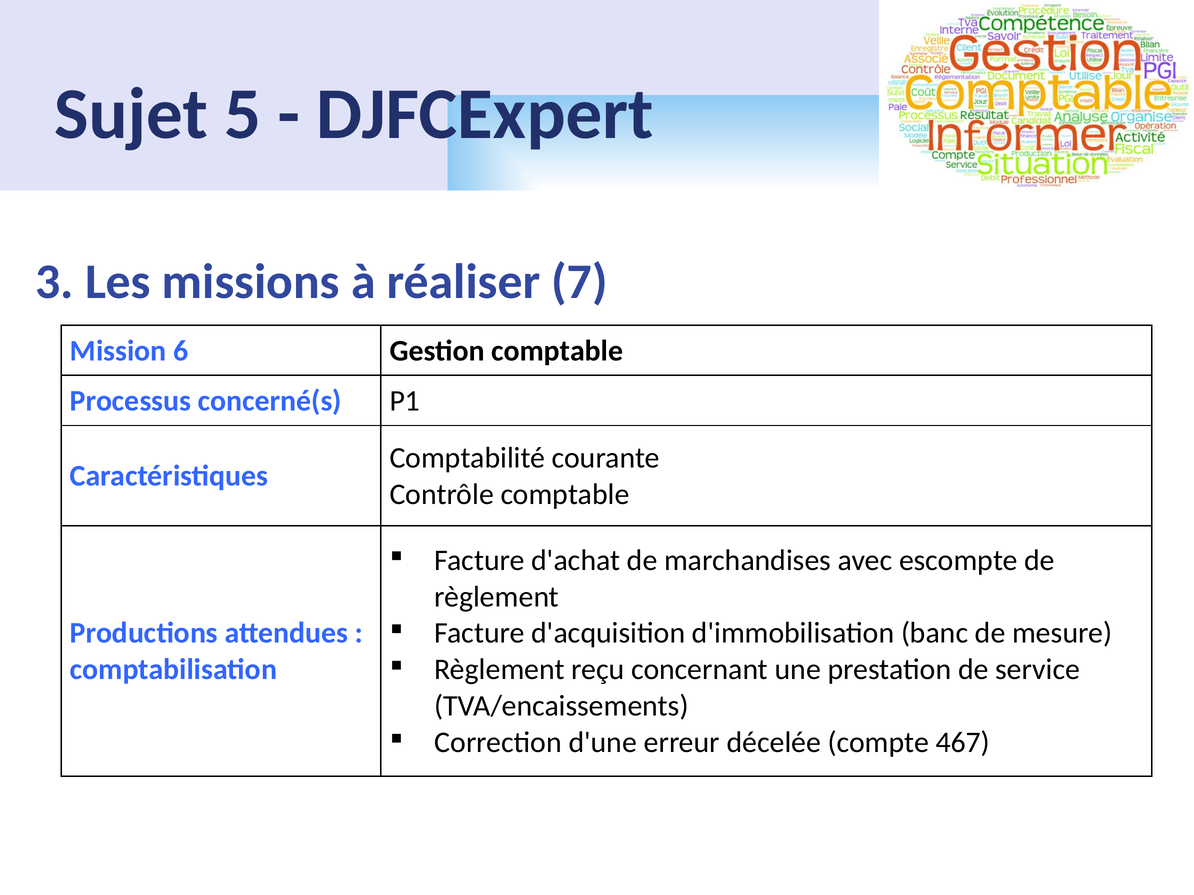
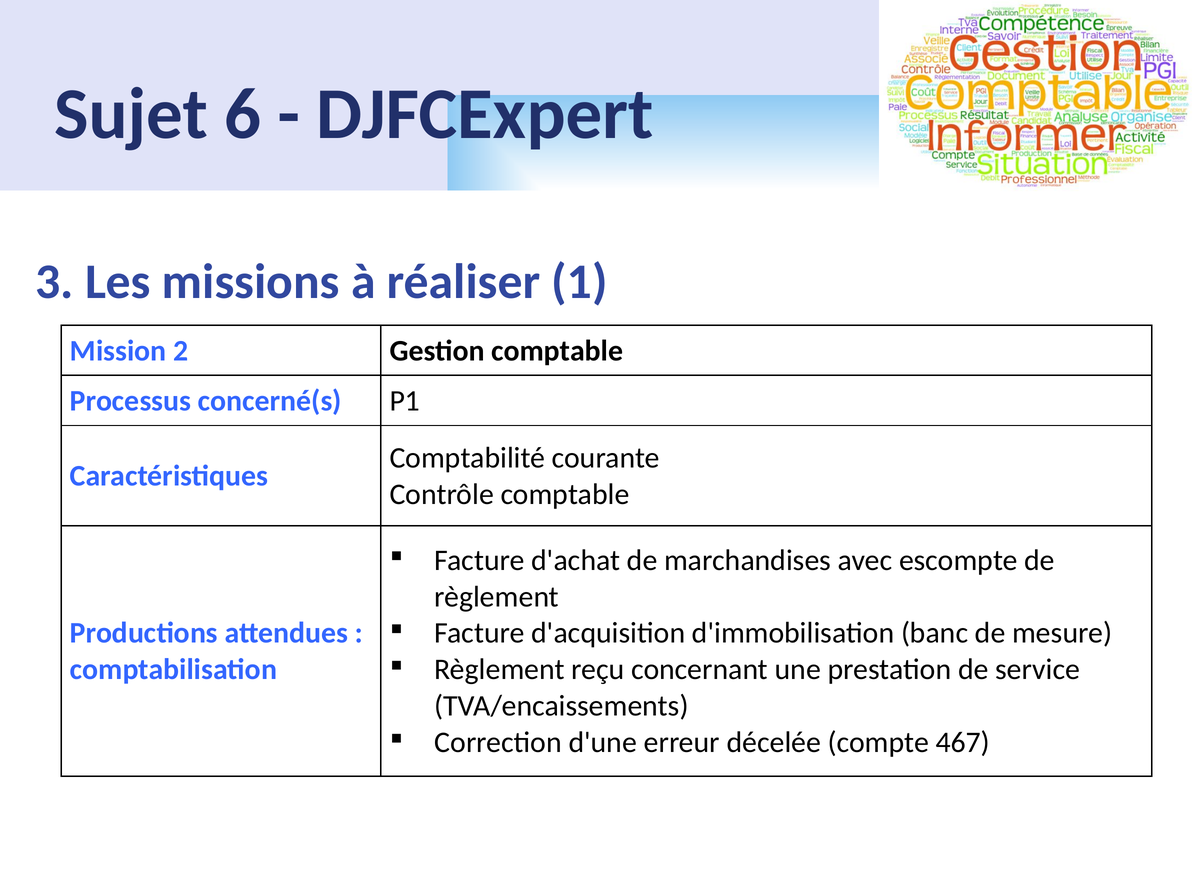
5: 5 -> 6
7: 7 -> 1
6: 6 -> 2
